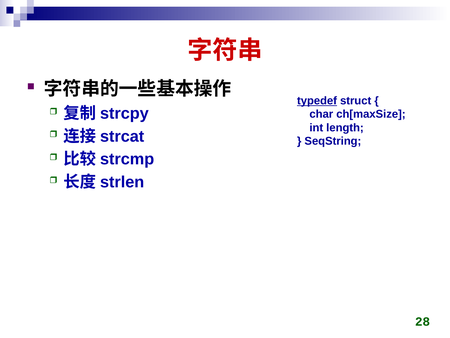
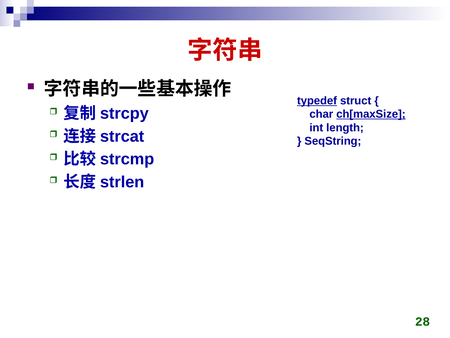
ch[maxSize underline: none -> present
